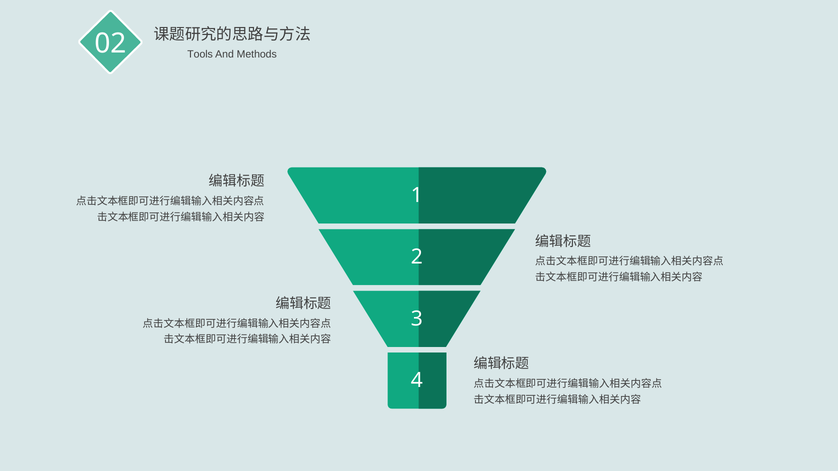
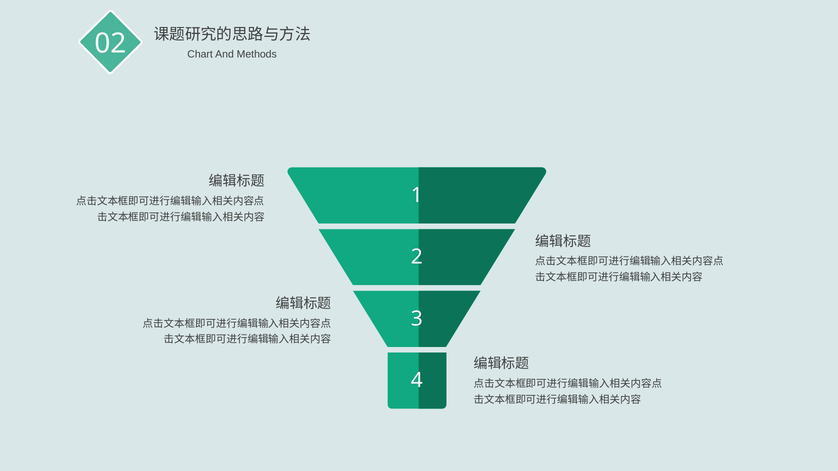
Tools: Tools -> Chart
